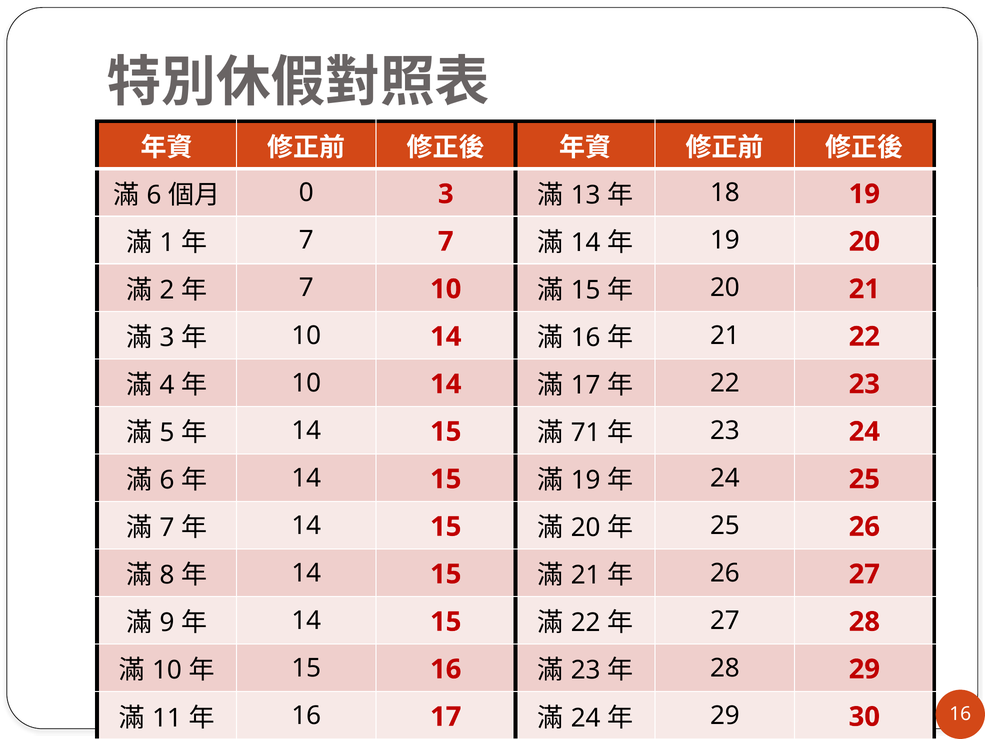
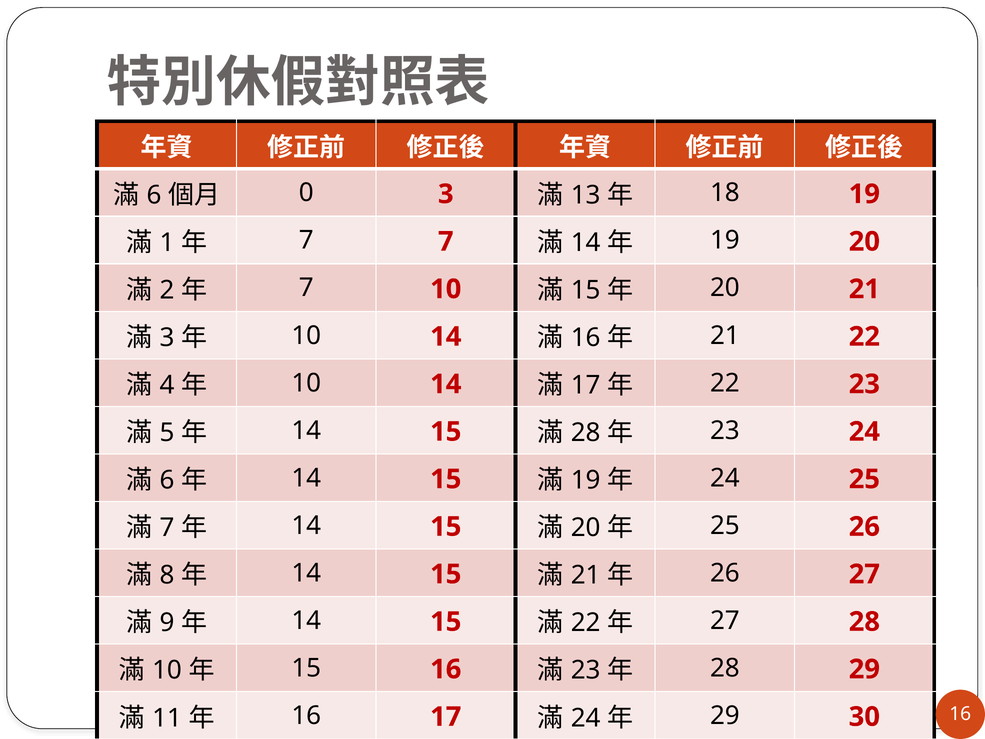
71 at (586, 433): 71 -> 28
